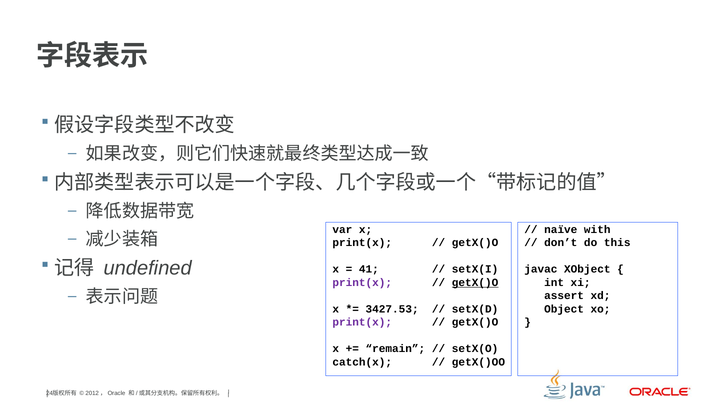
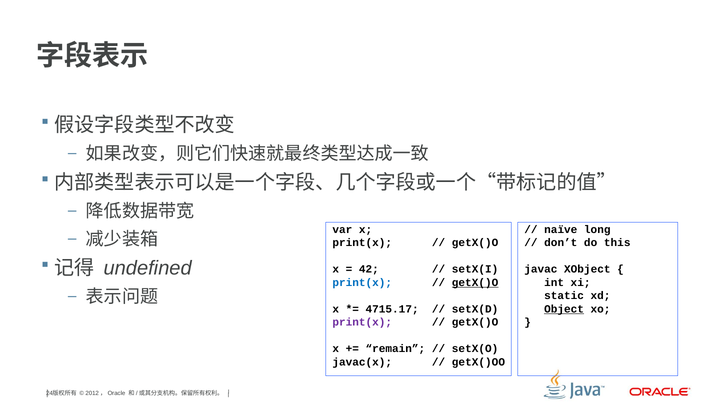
with: with -> long
41: 41 -> 42
print(x at (362, 283) colour: purple -> blue
assert: assert -> static
3427.53: 3427.53 -> 4715.17
Object underline: none -> present
catch(x: catch(x -> javac(x
